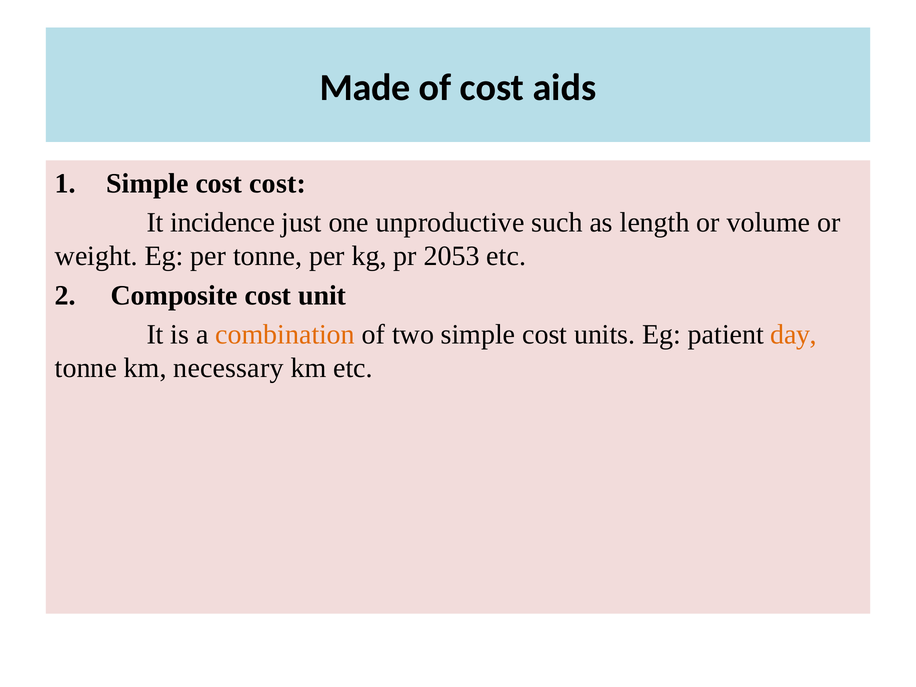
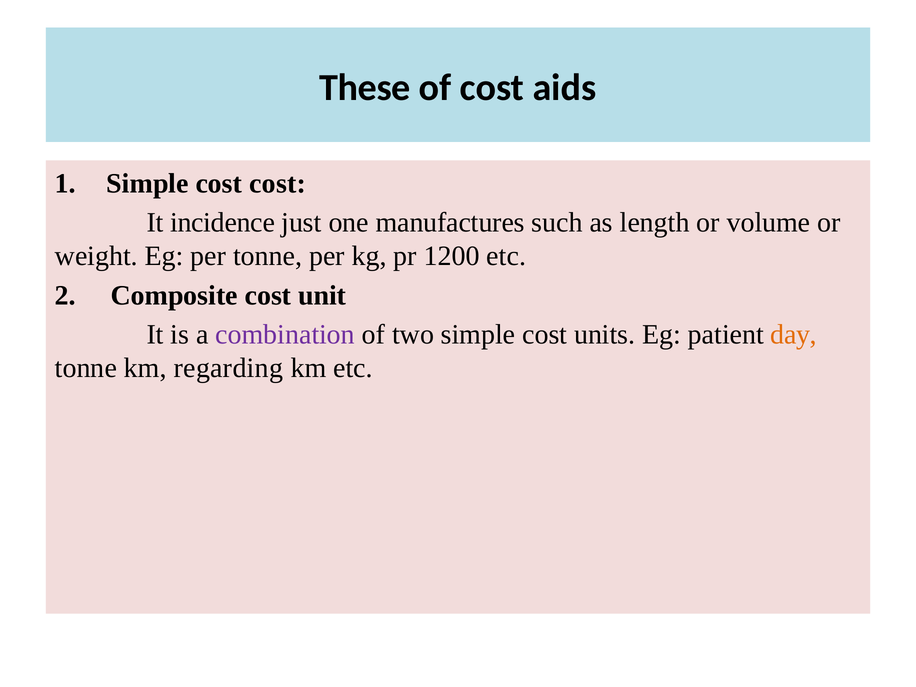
Made: Made -> These
unproductive: unproductive -> manufactures
2053: 2053 -> 1200
combination colour: orange -> purple
necessary: necessary -> regarding
